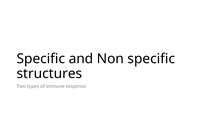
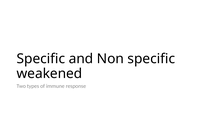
structures: structures -> weakened
